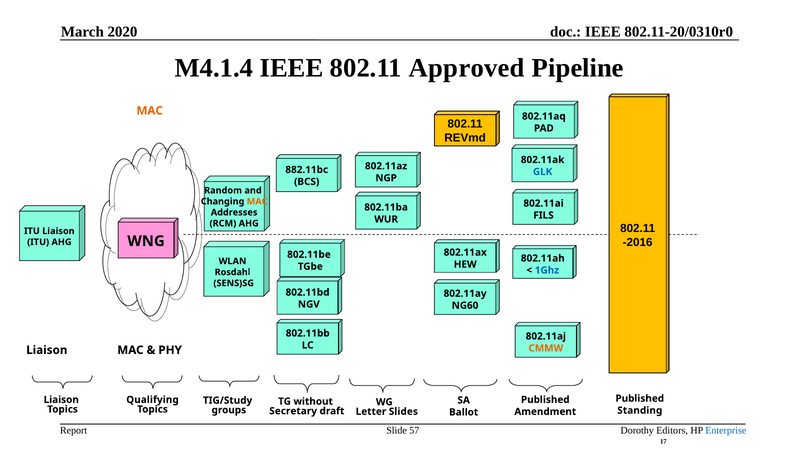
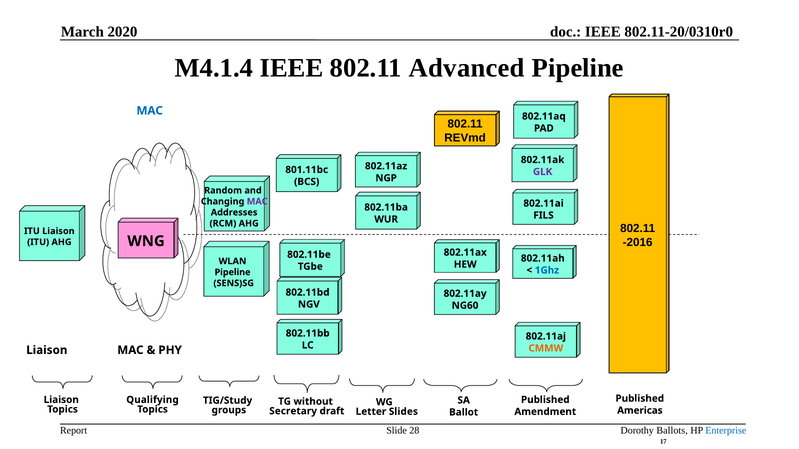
Approved: Approved -> Advanced
MAC at (150, 111) colour: orange -> blue
882.11bc: 882.11bc -> 801.11bc
GLK colour: blue -> purple
MAC at (257, 202) colour: orange -> purple
Rosdahl at (233, 272): Rosdahl -> Pipeline
Standing: Standing -> Americas
57: 57 -> 28
Editors: Editors -> Ballots
